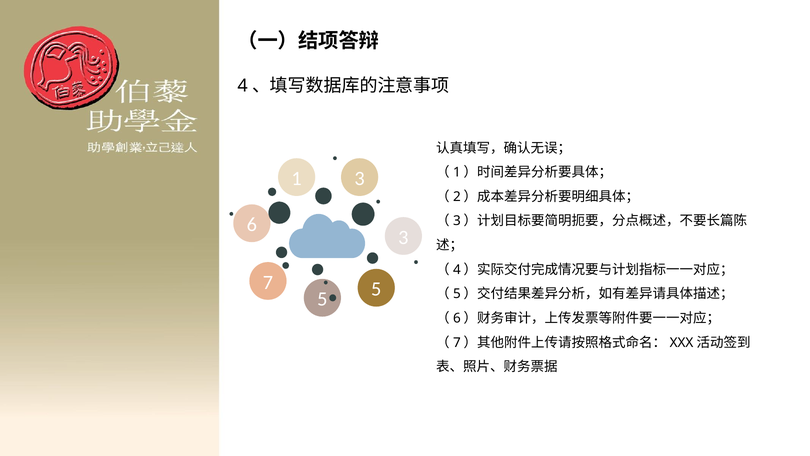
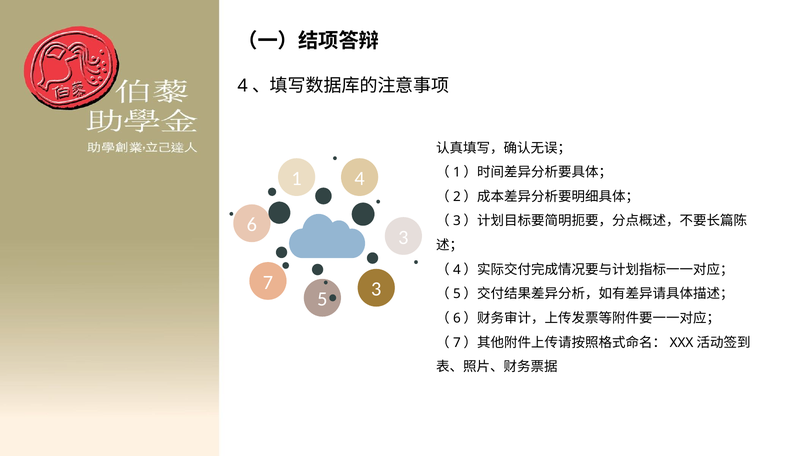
1 3: 3 -> 4
5 5: 5 -> 3
